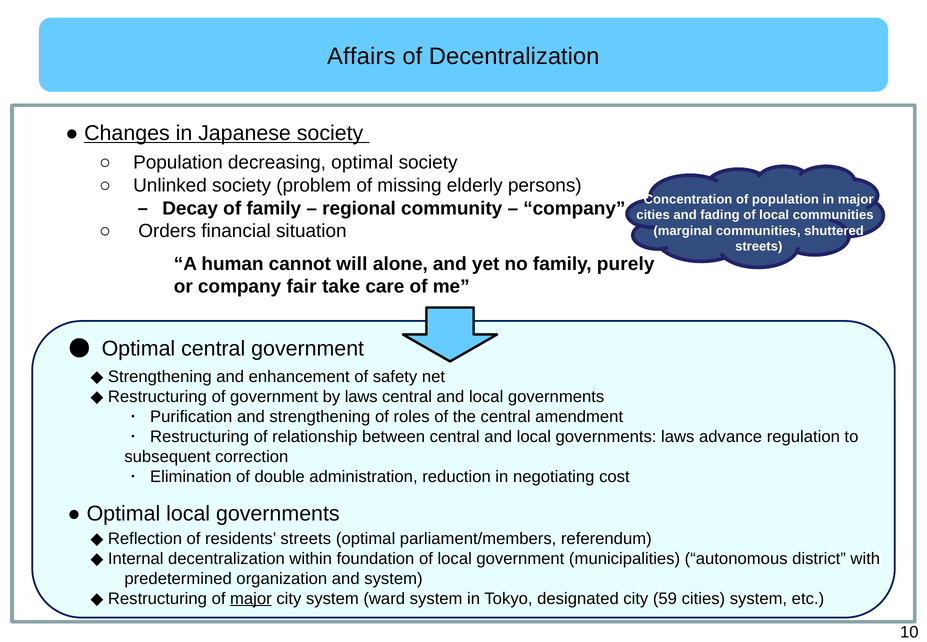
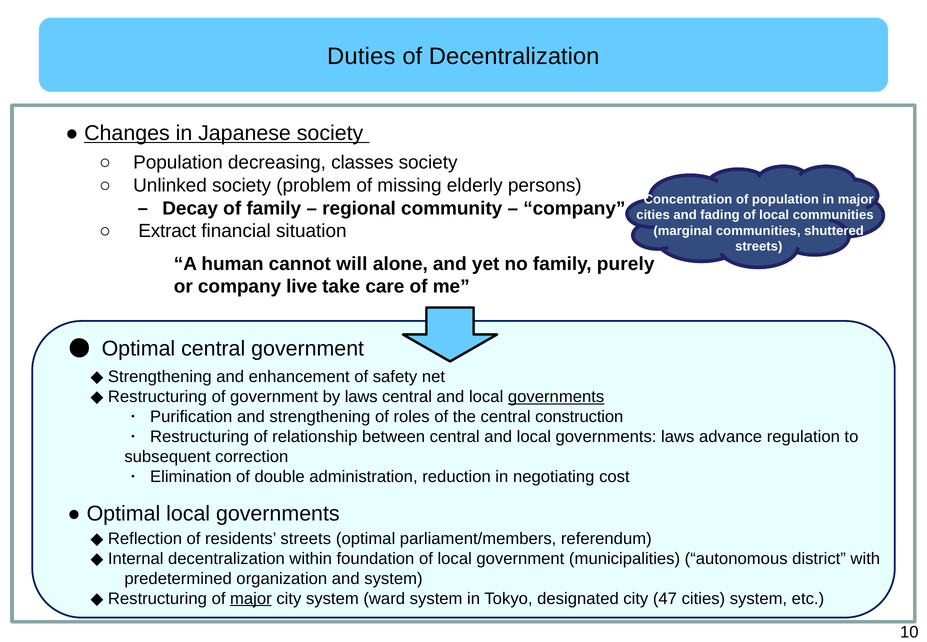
Affairs: Affairs -> Duties
decreasing optimal: optimal -> classes
Orders: Orders -> Extract
fair: fair -> live
governments at (556, 397) underline: none -> present
amendment: amendment -> construction
59: 59 -> 47
